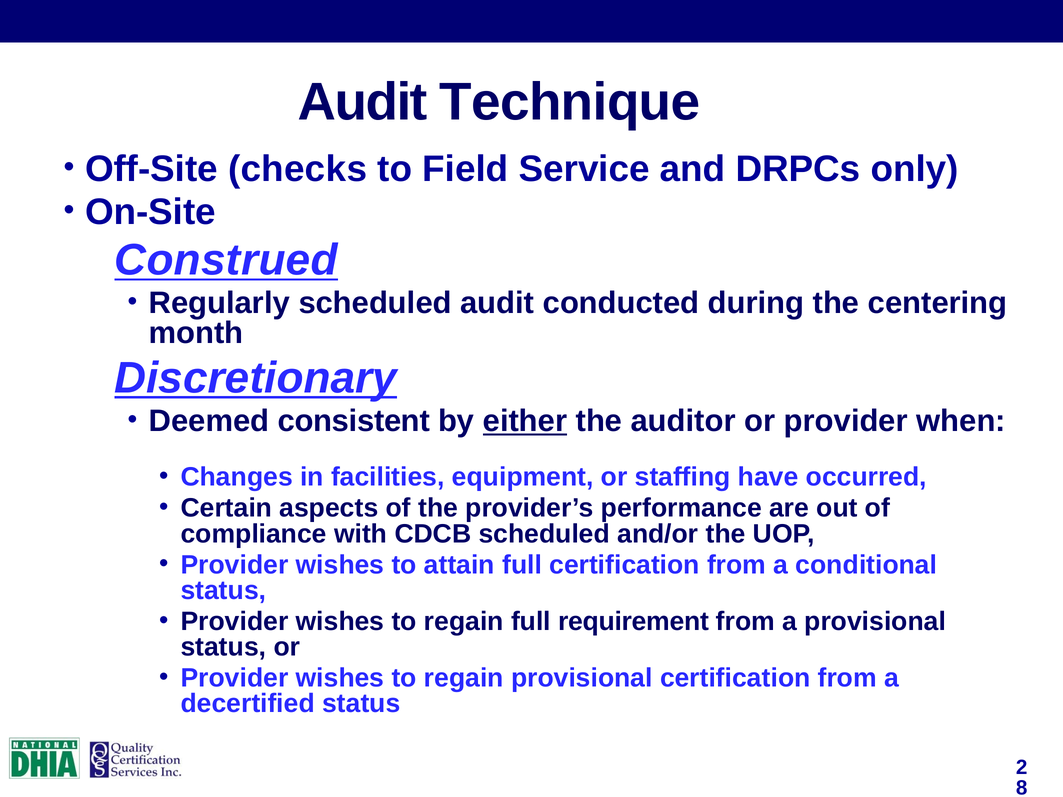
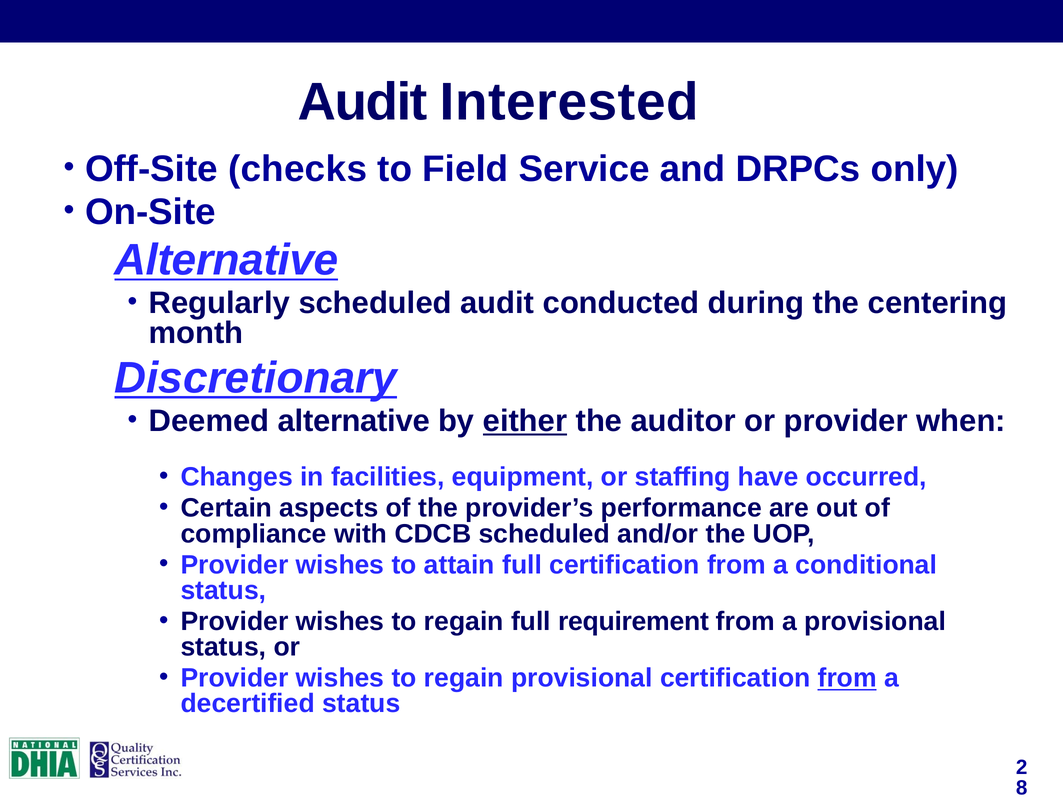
Technique: Technique -> Interested
Construed at (226, 260): Construed -> Alternative
Deemed consistent: consistent -> alternative
from at (847, 678) underline: none -> present
